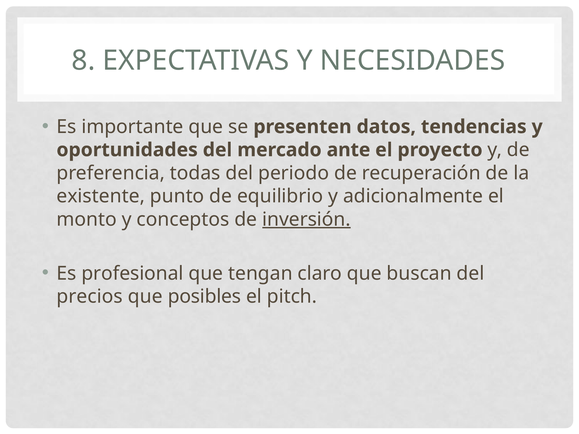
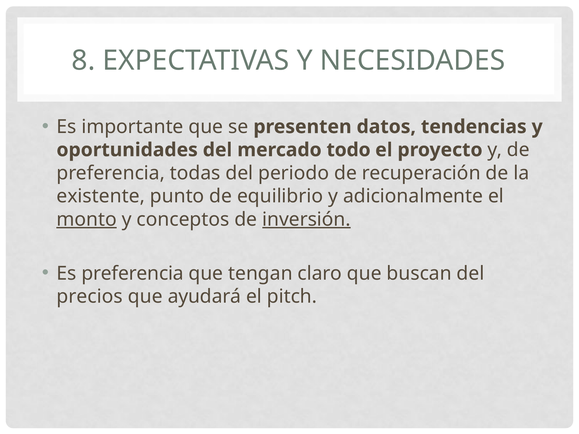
ante: ante -> todo
monto underline: none -> present
Es profesional: profesional -> preferencia
posibles: posibles -> ayudará
